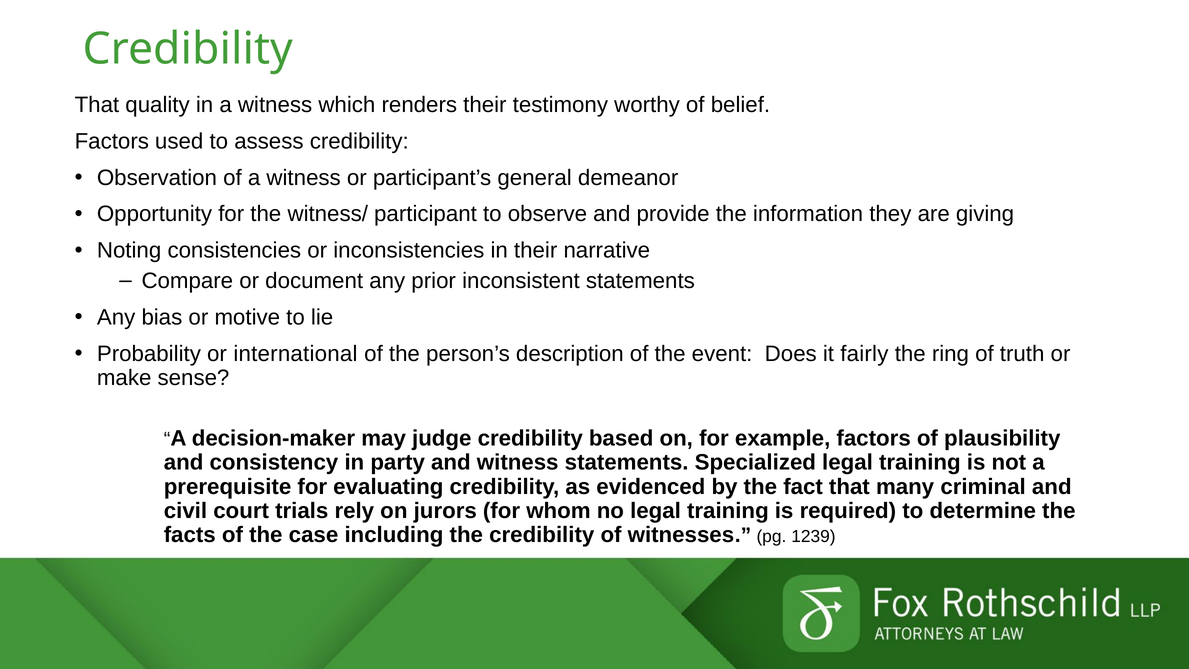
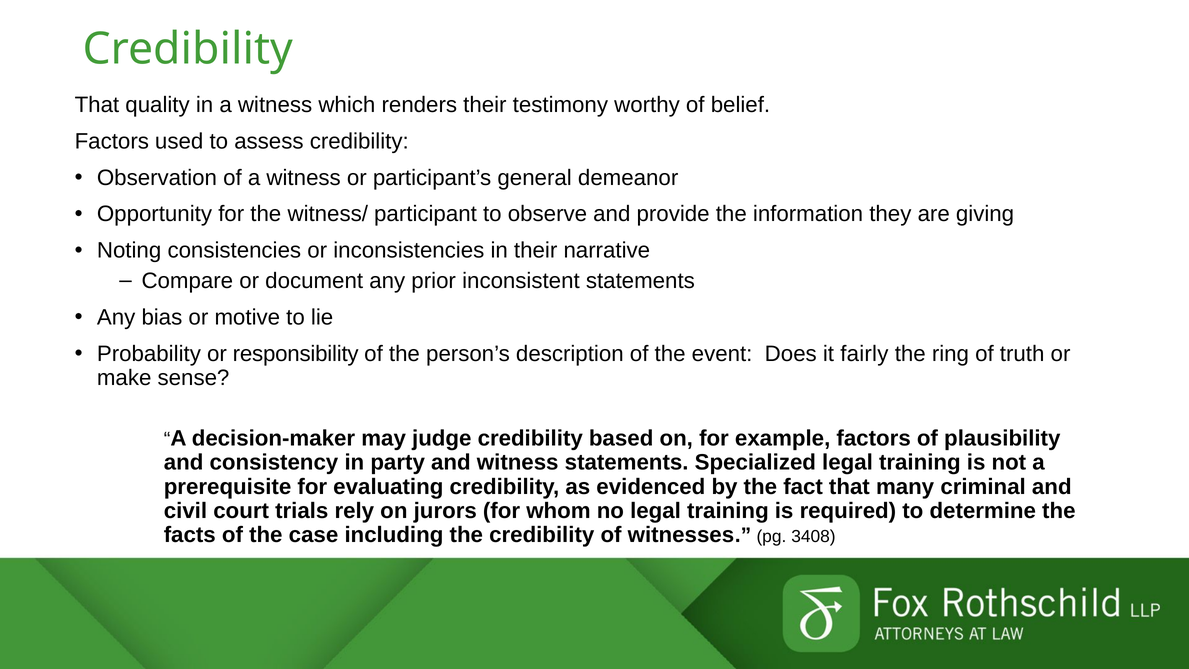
international: international -> responsibility
1239: 1239 -> 3408
